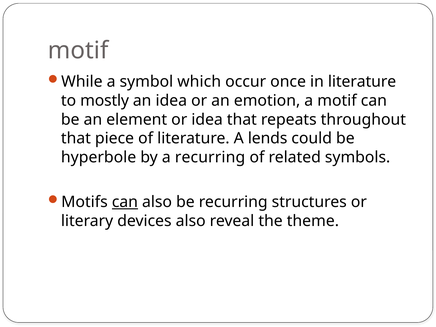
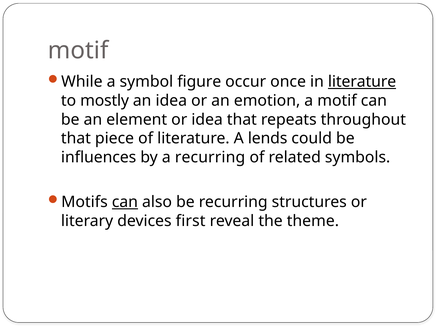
which: which -> figure
literature at (362, 82) underline: none -> present
hyperbole: hyperbole -> influences
devices also: also -> first
